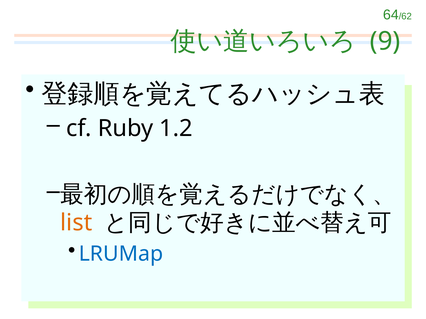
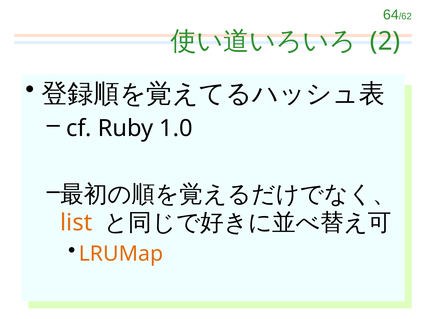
9: 9 -> 2
1.2: 1.2 -> 1.0
LRUMap colour: blue -> orange
